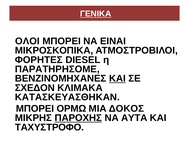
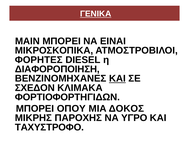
ΟΛΟΙ: ΟΛΟΙ -> MAIN
ΠΑΡΑΤΗΡΗΣΟΜΕ: ΠΑΡΑΤΗΡΗΣΟΜΕ -> ΔΙΑΦΟΡΟΠΟΙΗΣΗ
ΚΑΤΑΣΚΕΥΑΣΘΗΚΑΝ: ΚΑΤΑΣΚΕΥΑΣΘΗΚΑΝ -> ΦΟΡΤΙΟΦΟΡΤΗΓΙΔΩΝ
ΟΡΜΩ: ΟΡΜΩ -> ΟΠΟΥ
ΠΑΡΟΧΗΣ underline: present -> none
ΑΥΤΑ: ΑΥΤΑ -> ΥΓΡΟ
